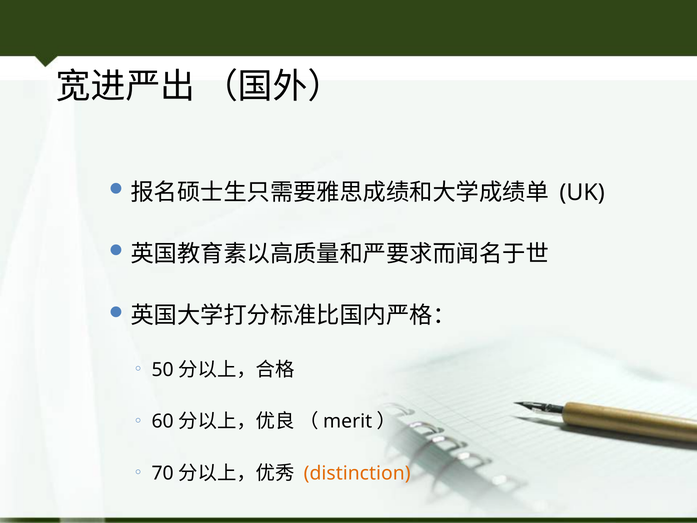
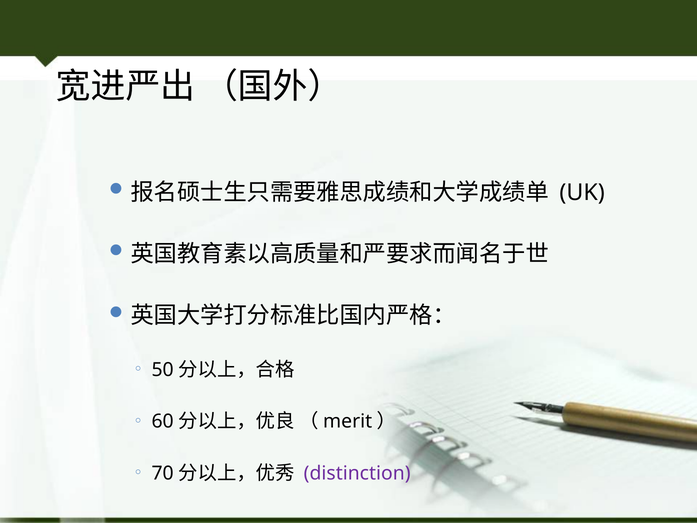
distinction colour: orange -> purple
